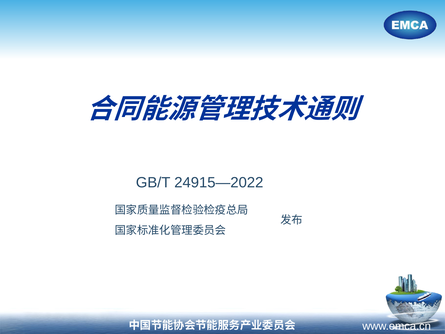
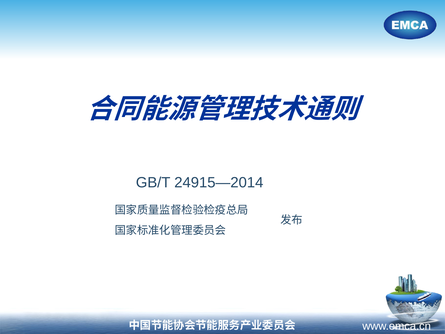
24915—2022: 24915—2022 -> 24915—2014
